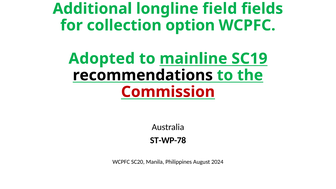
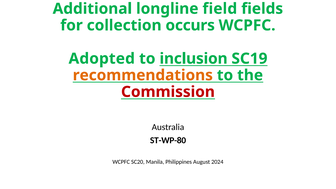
option: option -> occurs
mainline: mainline -> inclusion
recommendations colour: black -> orange
ST-WP-78: ST-WP-78 -> ST-WP-80
